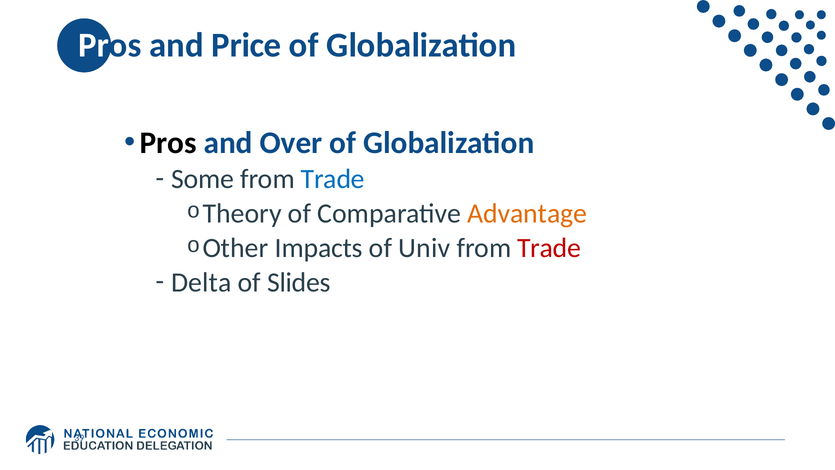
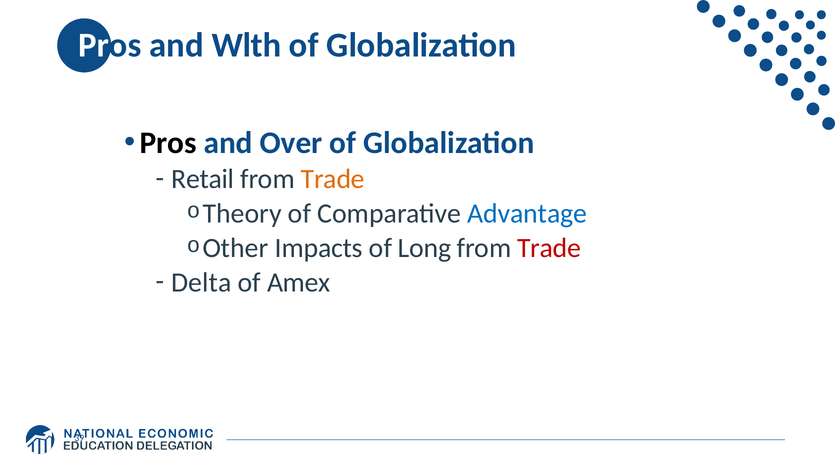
Price: Price -> Wlth
Some: Some -> Retail
Trade at (333, 179) colour: blue -> orange
Advantage colour: orange -> blue
Univ: Univ -> Long
Slides: Slides -> Amex
